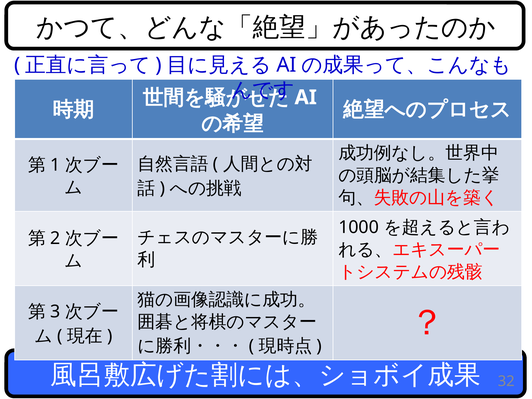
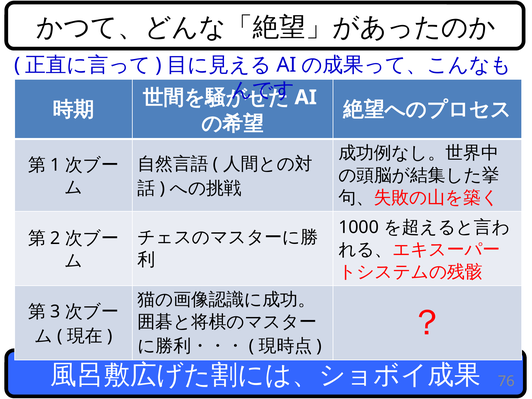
32: 32 -> 76
